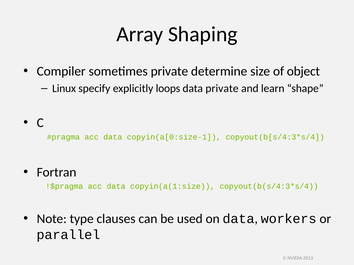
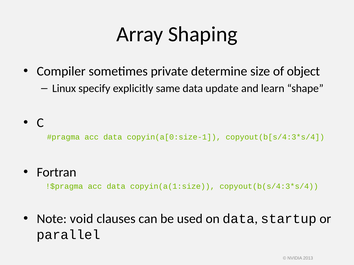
loops: loops -> same
data private: private -> update
type: type -> void
workers: workers -> startup
